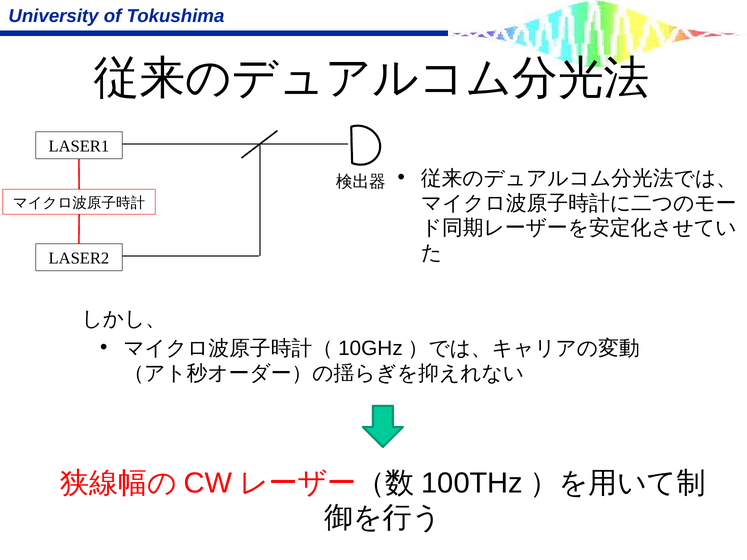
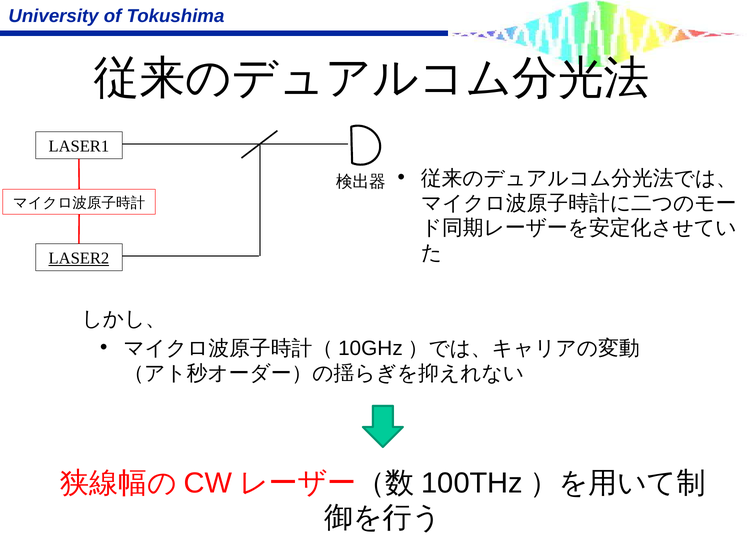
LASER2 underline: none -> present
